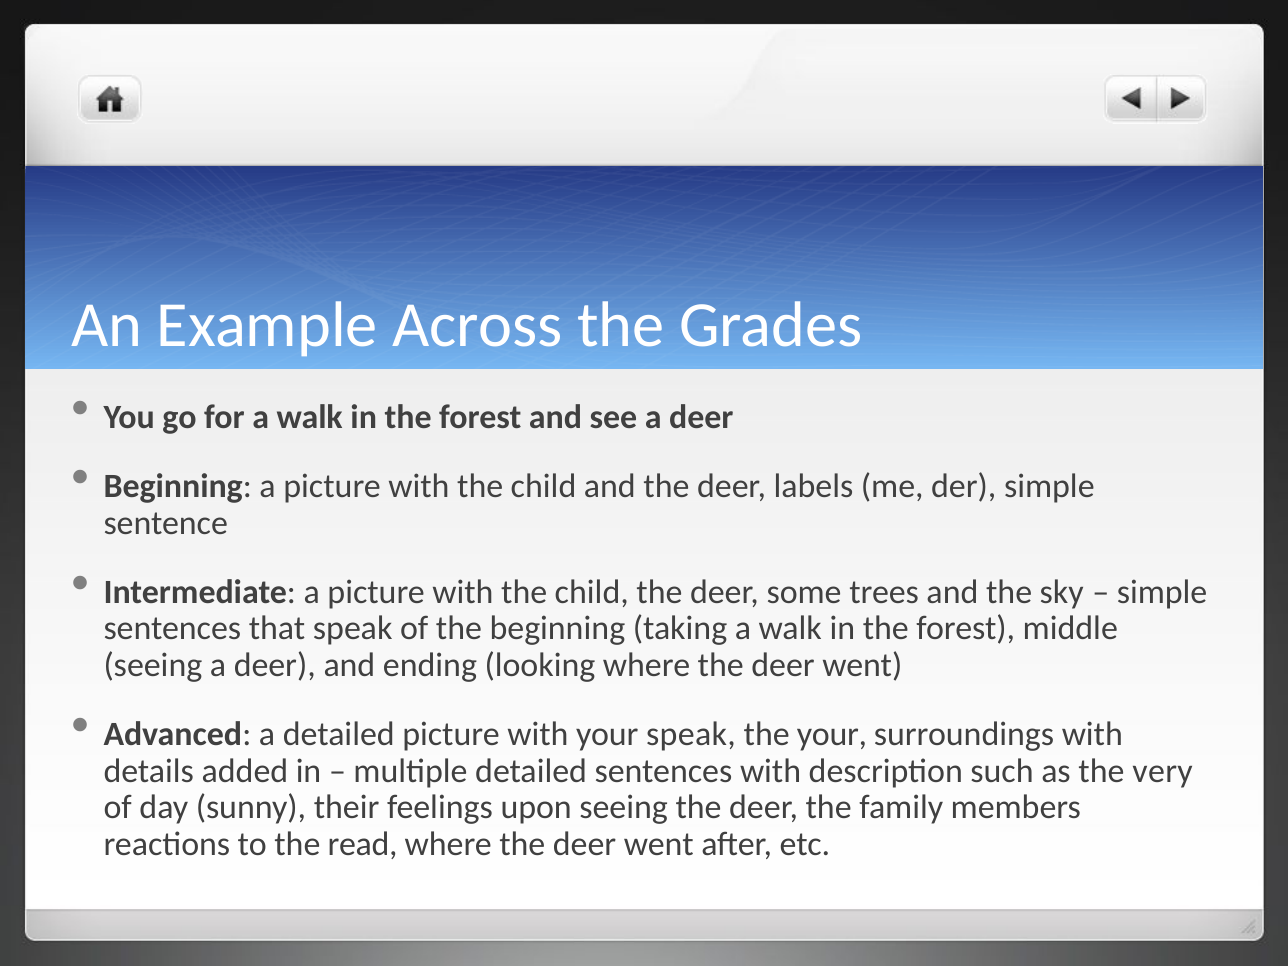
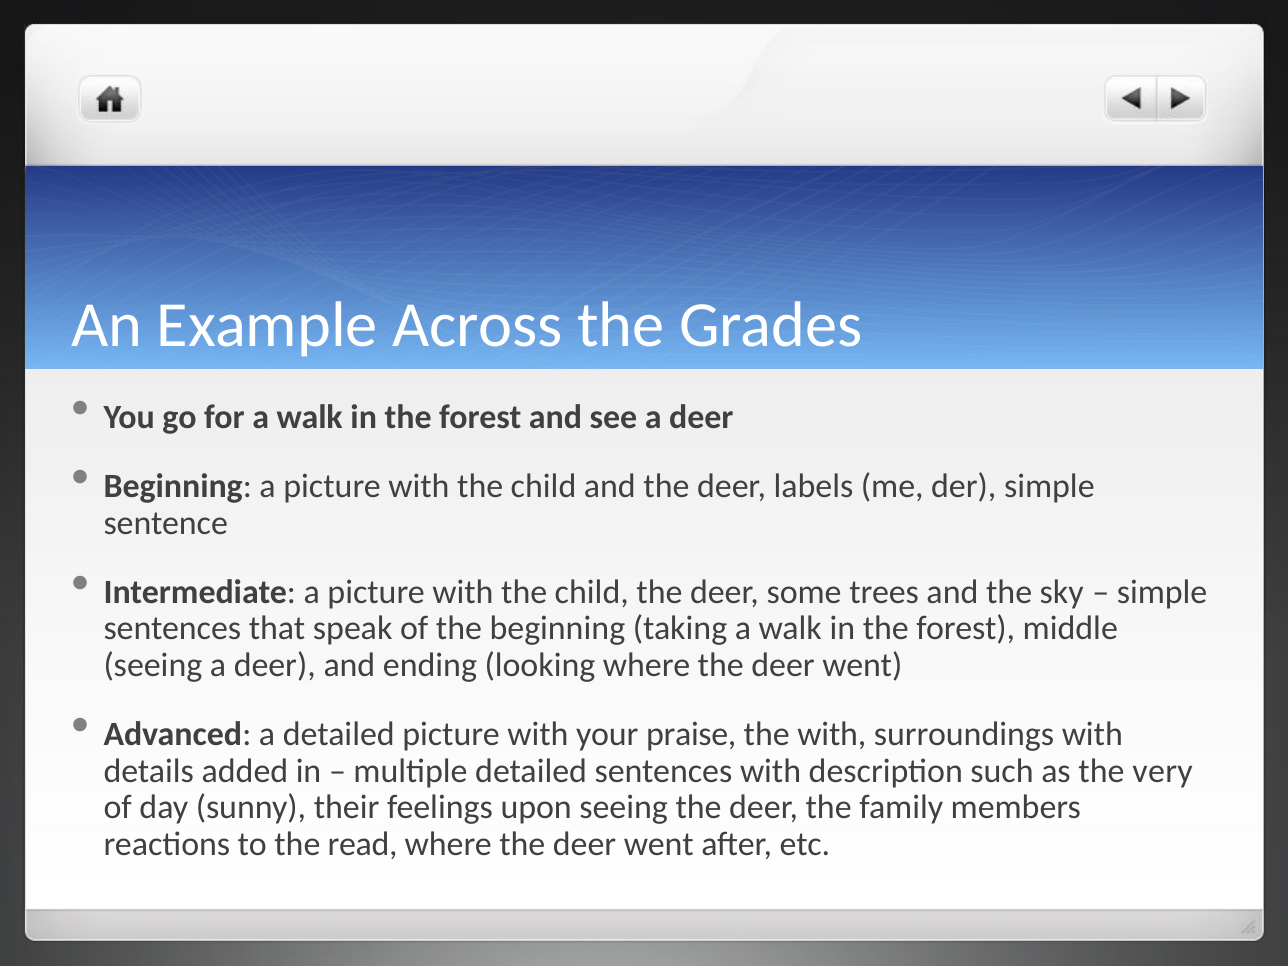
your speak: speak -> praise
the your: your -> with
